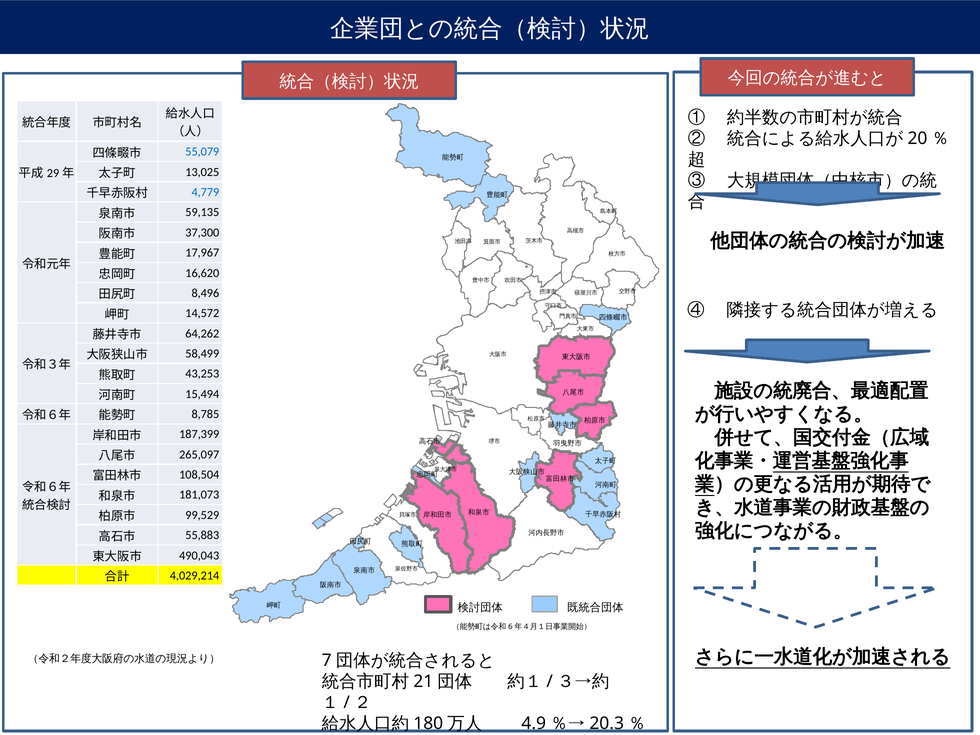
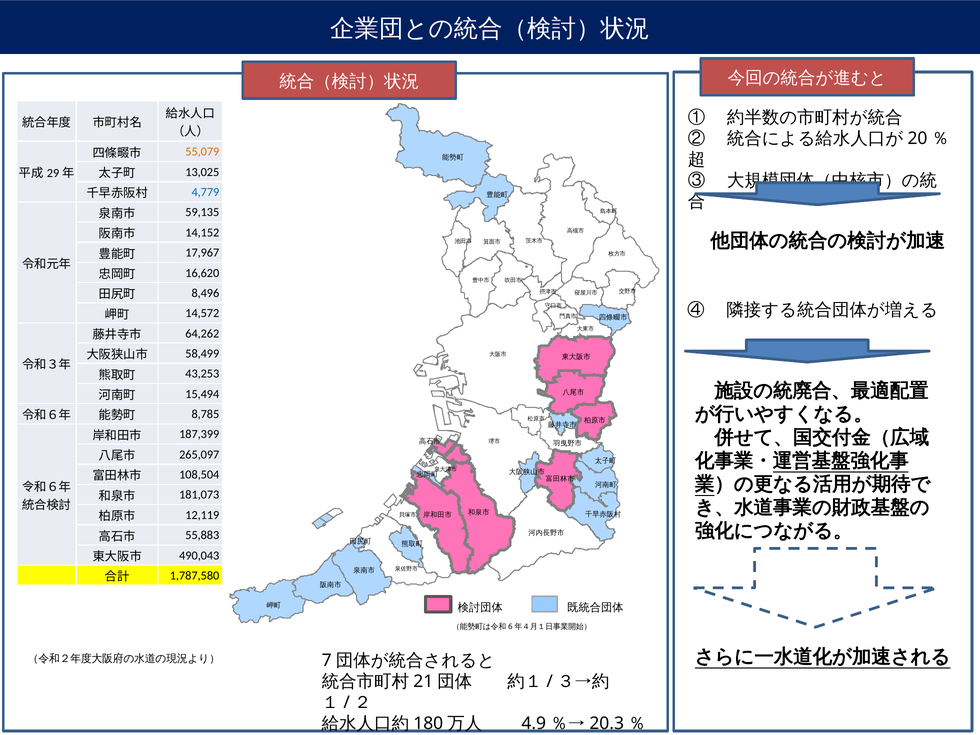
55,079 colour: blue -> orange
37,300: 37,300 -> 14,152
99,529: 99,529 -> 12,119
4,029,214: 4,029,214 -> 1,787,580
